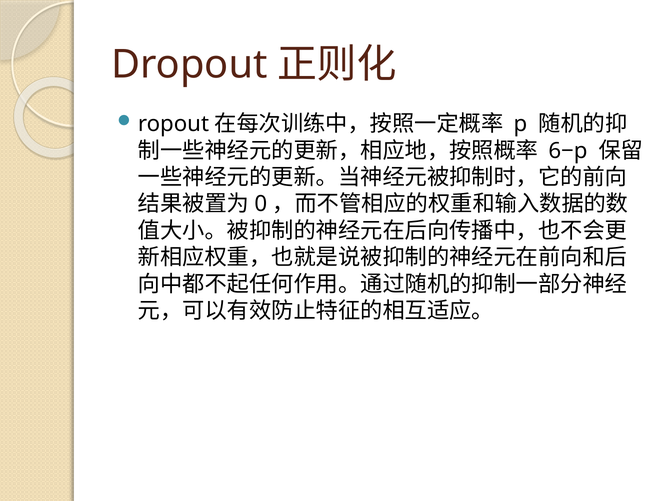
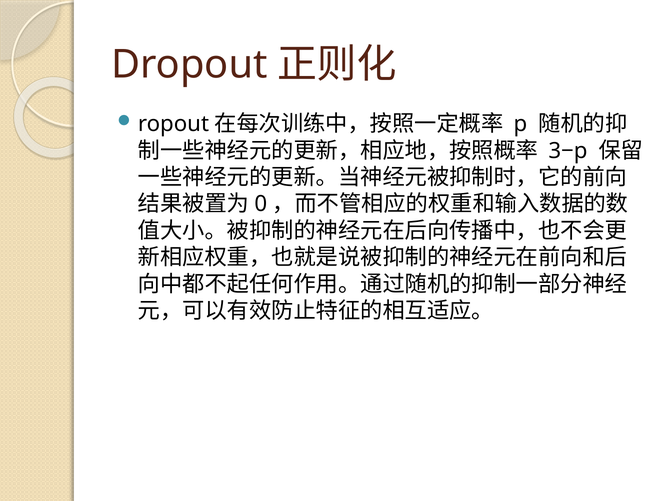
6−p: 6−p -> 3−p
